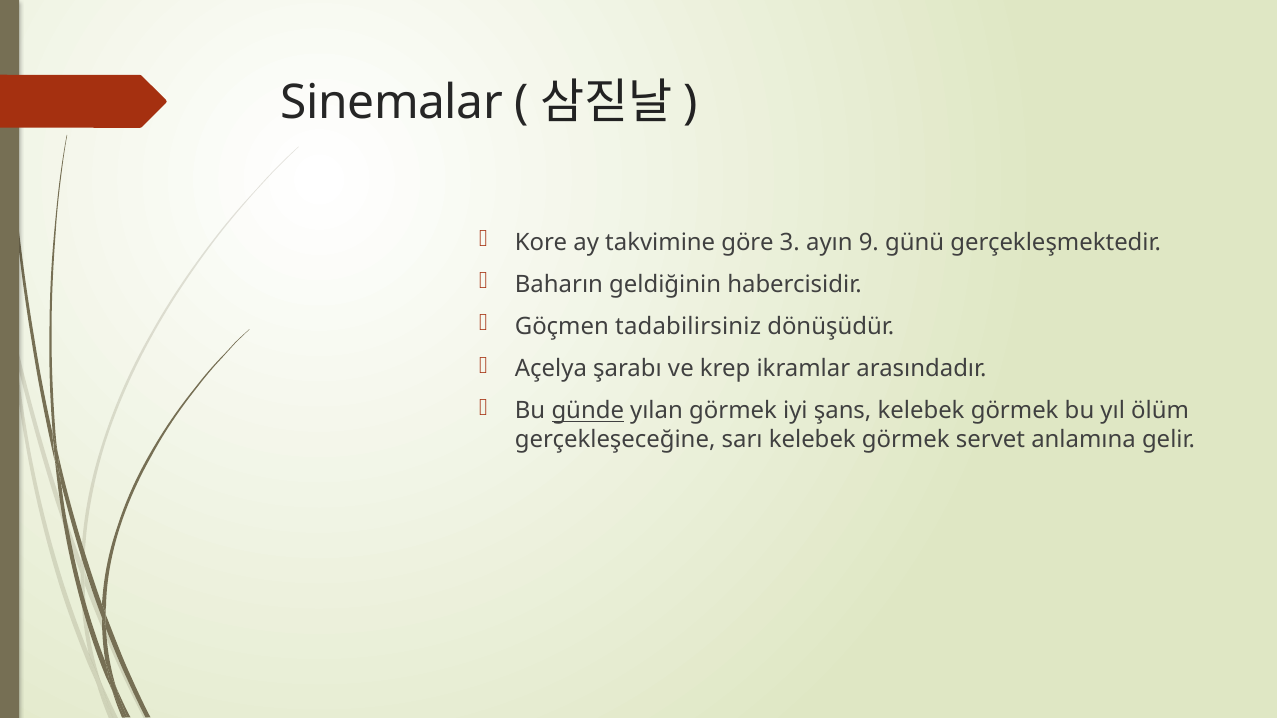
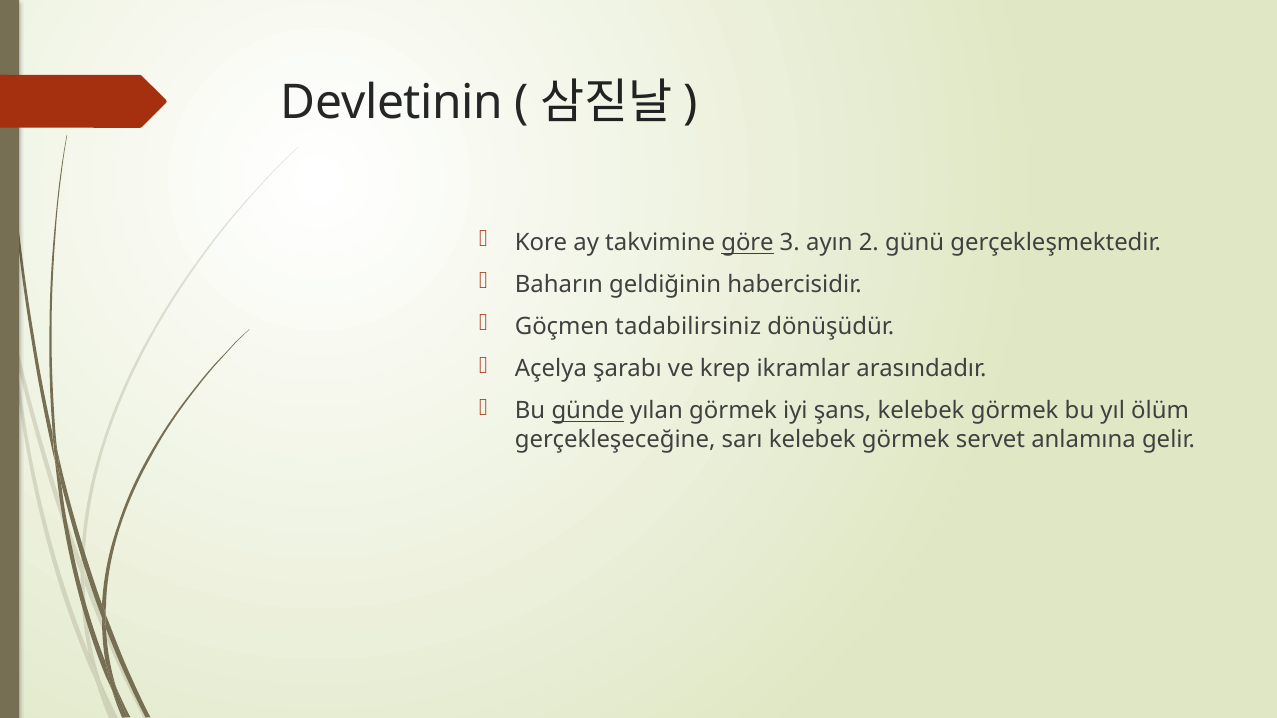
Sinemalar: Sinemalar -> Devletinin
göre underline: none -> present
9: 9 -> 2
